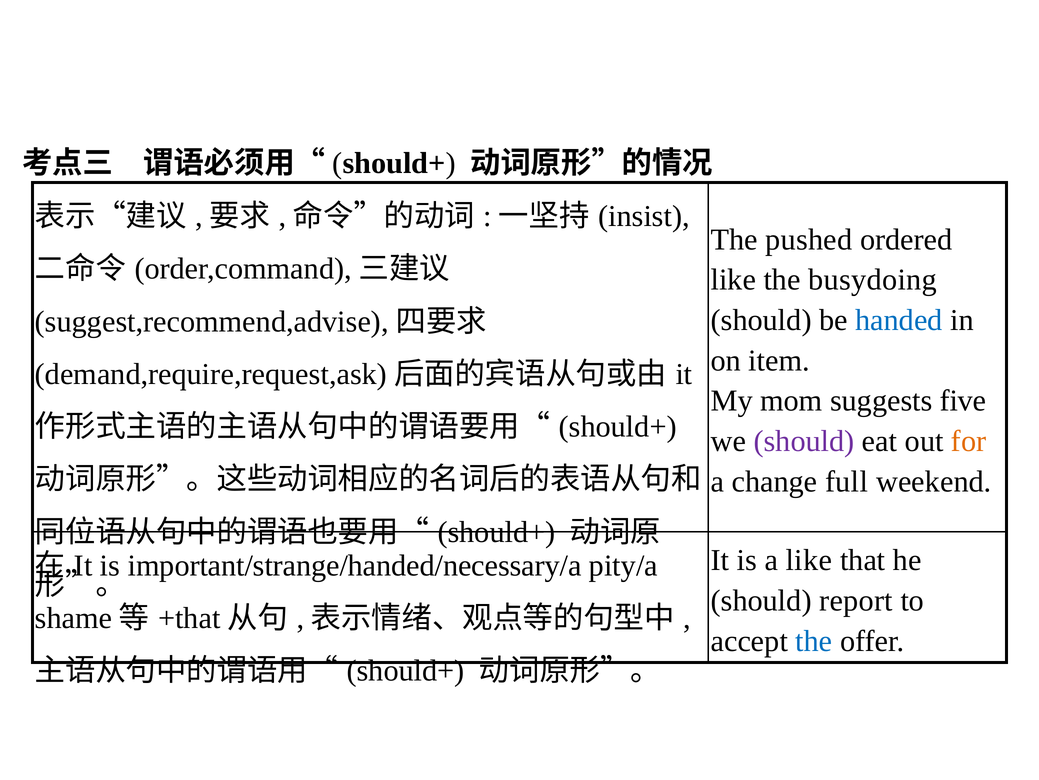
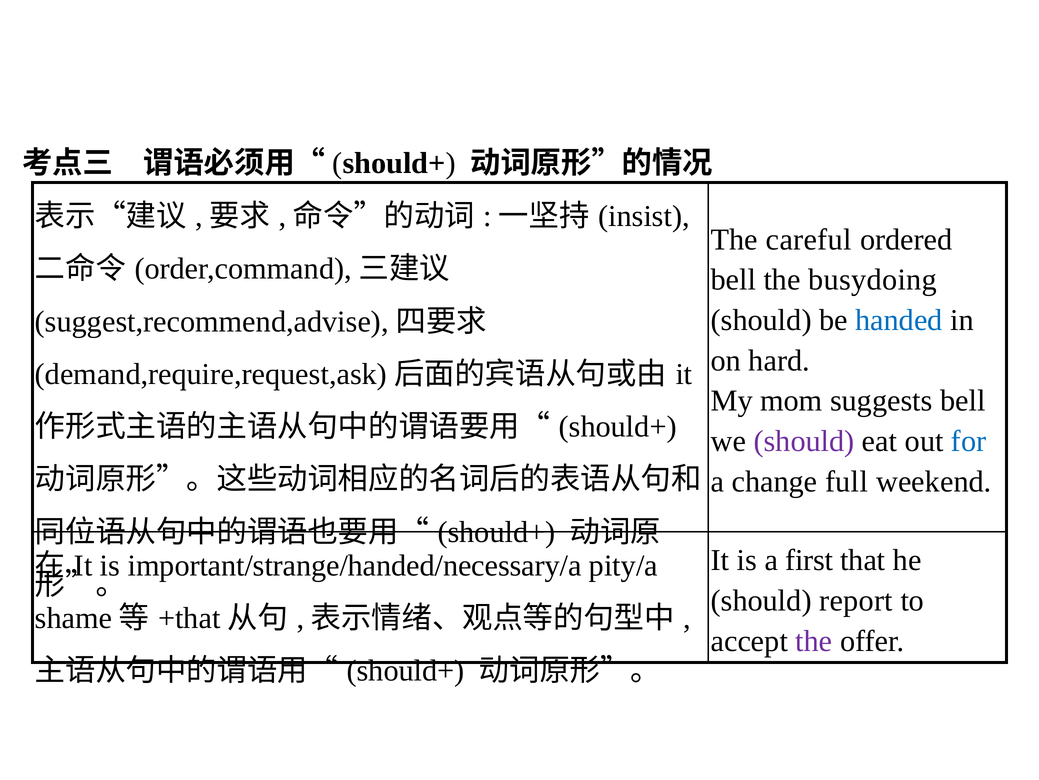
pushed: pushed -> careful
like at (733, 280): like -> bell
item: item -> hard
suggests five: five -> bell
for colour: orange -> blue
a like: like -> first
the at (814, 640) colour: blue -> purple
